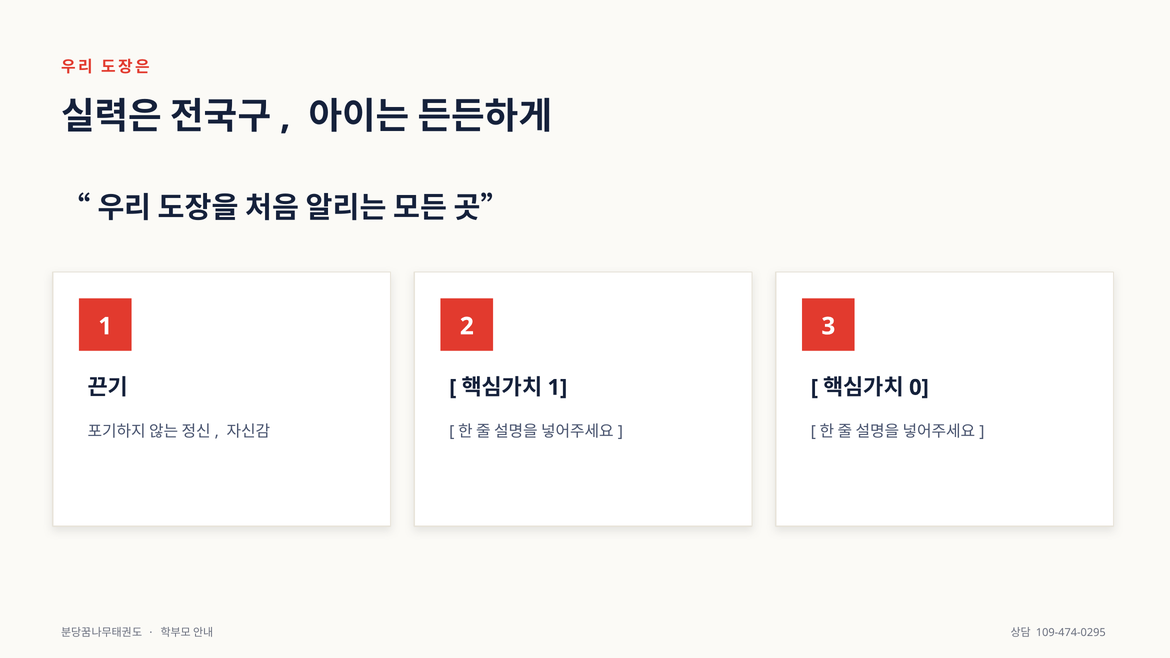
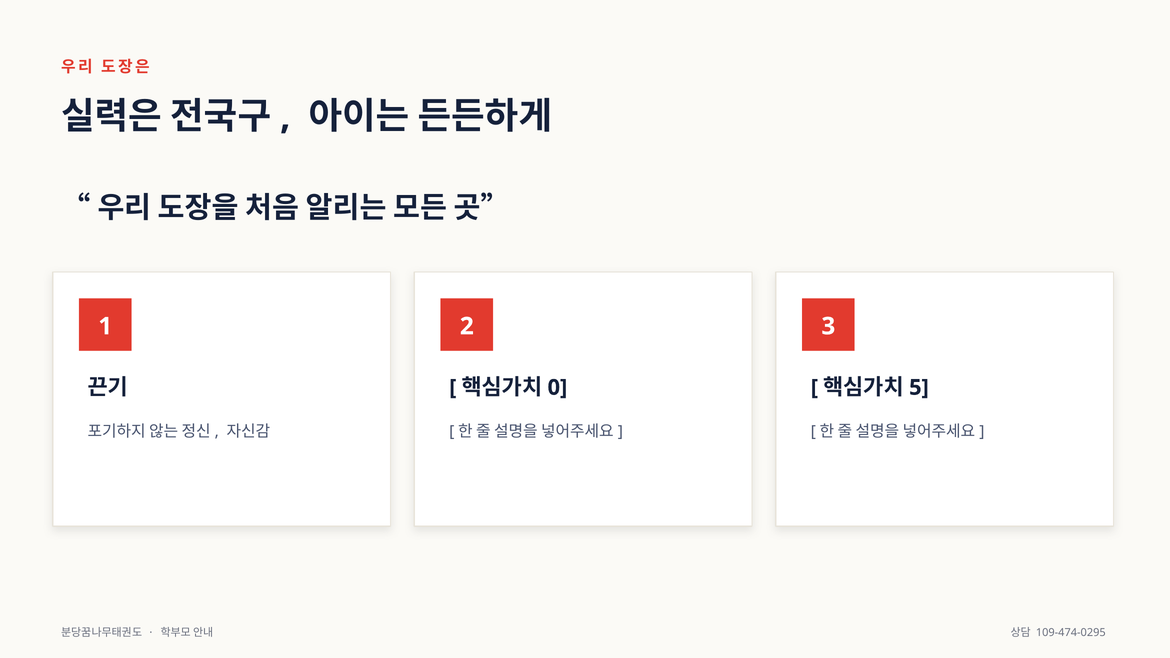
1 at (557, 388): 1 -> 0
0: 0 -> 5
